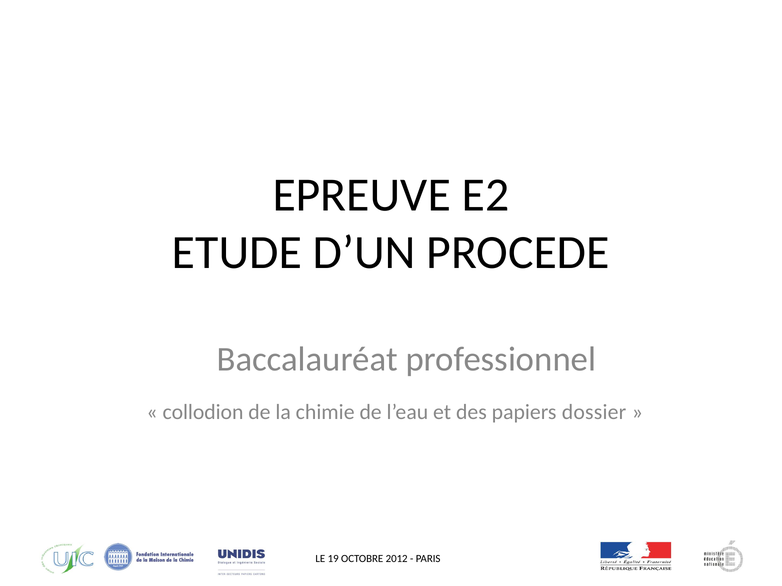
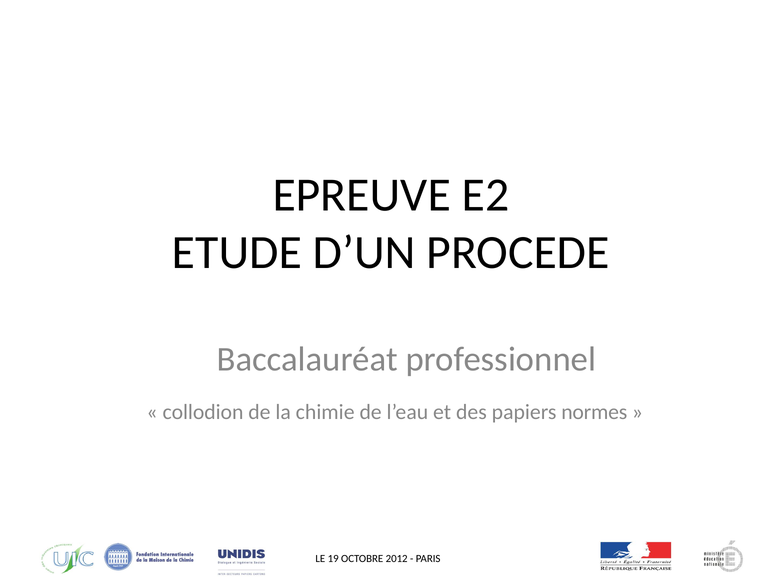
dossier: dossier -> normes
